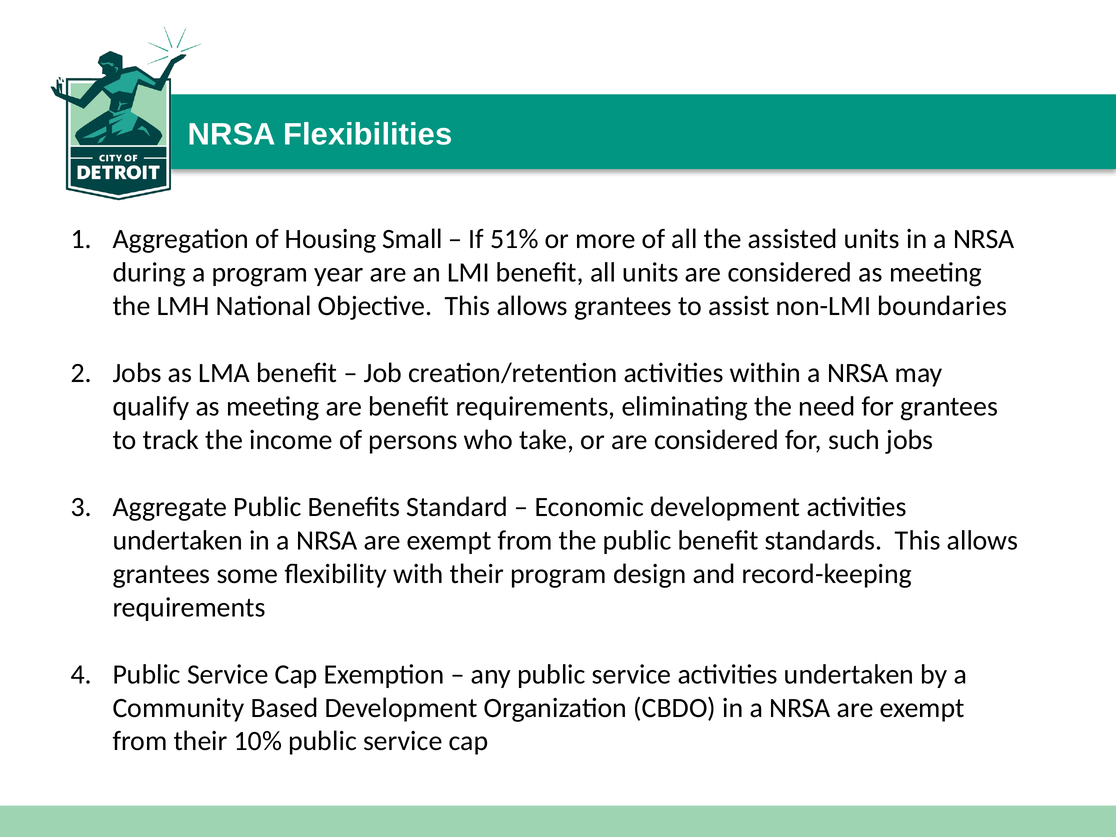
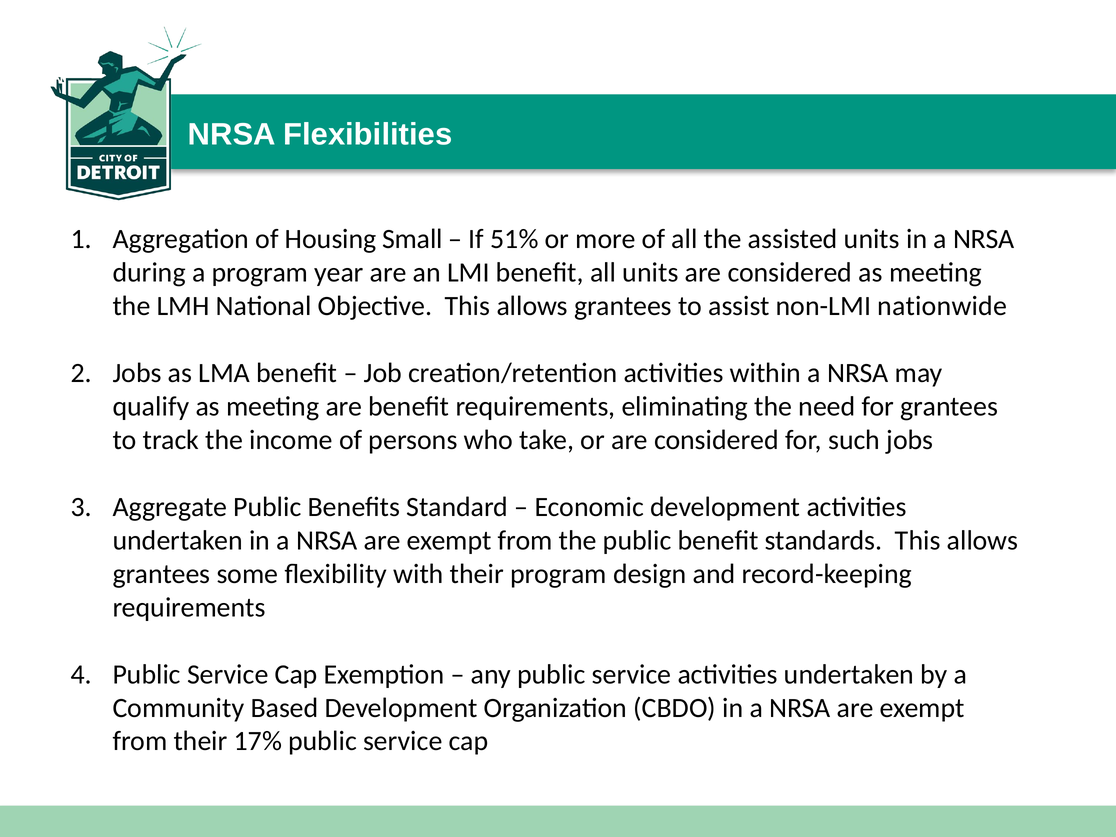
boundaries: boundaries -> nationwide
10%: 10% -> 17%
